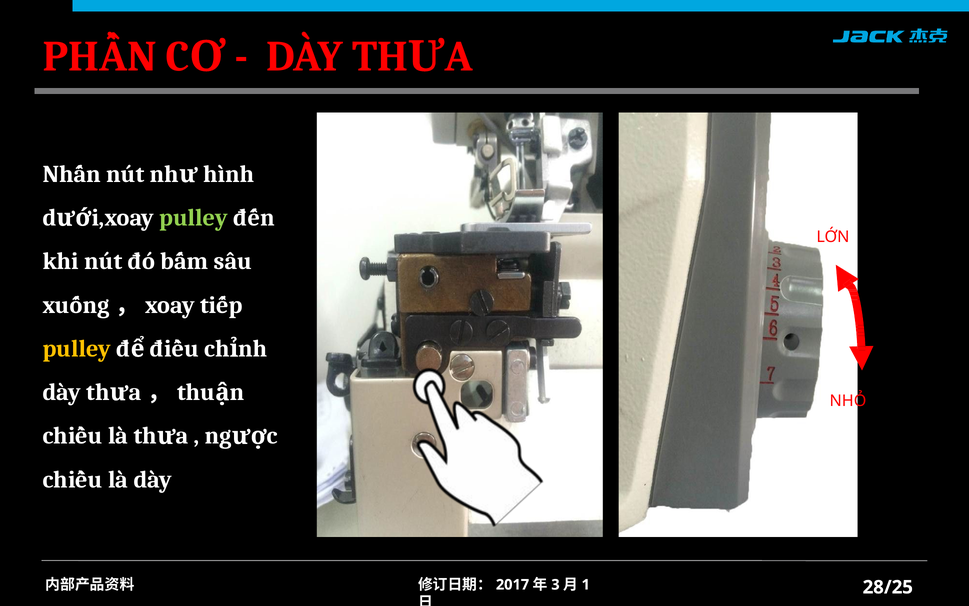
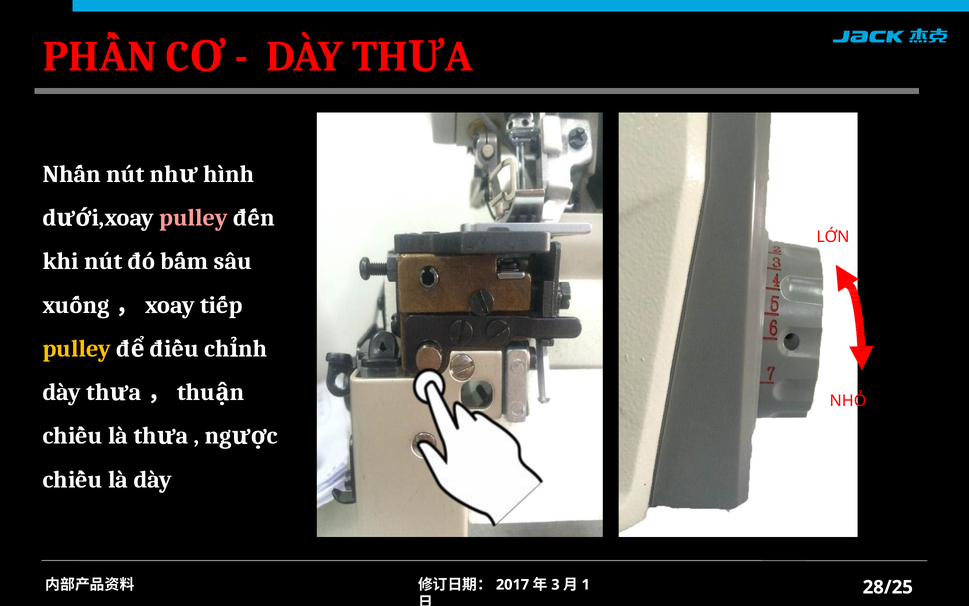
pulley at (194, 218) colour: light green -> pink
